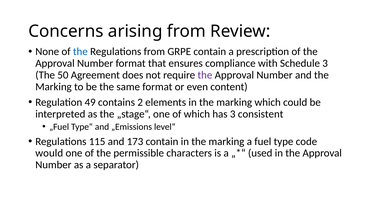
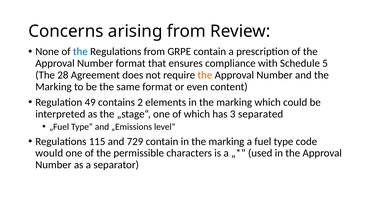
Schedule 3: 3 -> 5
50: 50 -> 28
the at (205, 75) colour: purple -> orange
consistent: consistent -> separated
173: 173 -> 729
